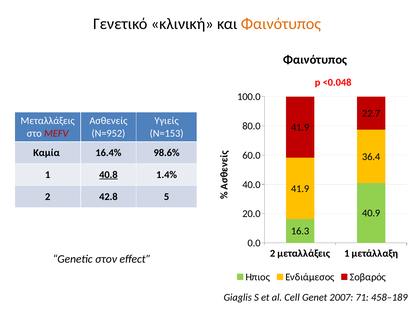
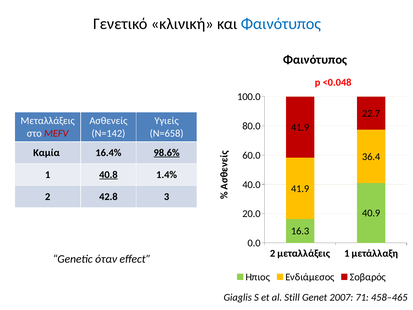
Φαινότυπος at (281, 24) colour: orange -> blue
N=952: N=952 -> N=142
N=153: N=153 -> N=658
98.6% underline: none -> present
5: 5 -> 3
στον: στον -> όταν
Cell: Cell -> Still
458–189: 458–189 -> 458–465
